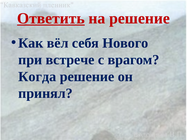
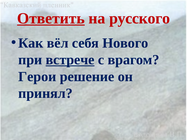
на решение: решение -> русского
встрече underline: none -> present
Когда: Когда -> Герои
